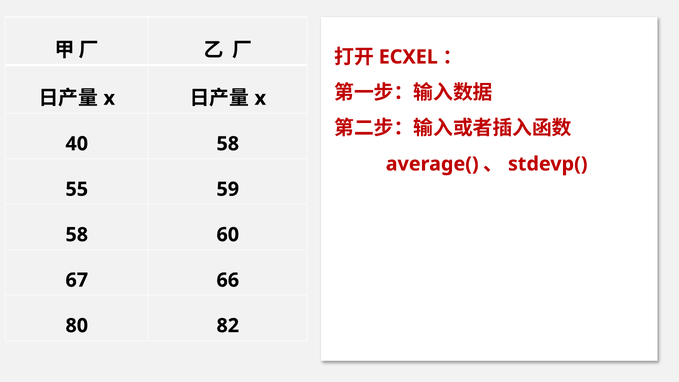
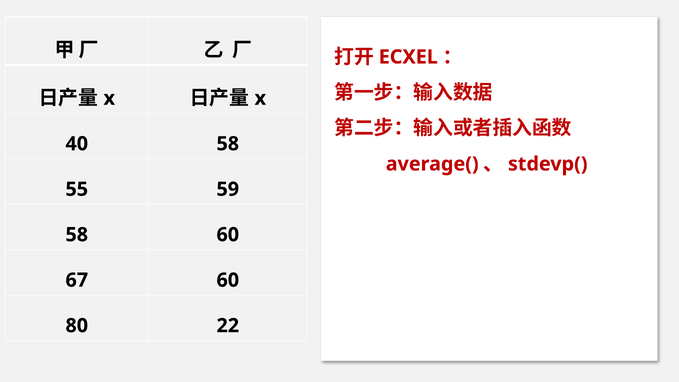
67 66: 66 -> 60
82: 82 -> 22
